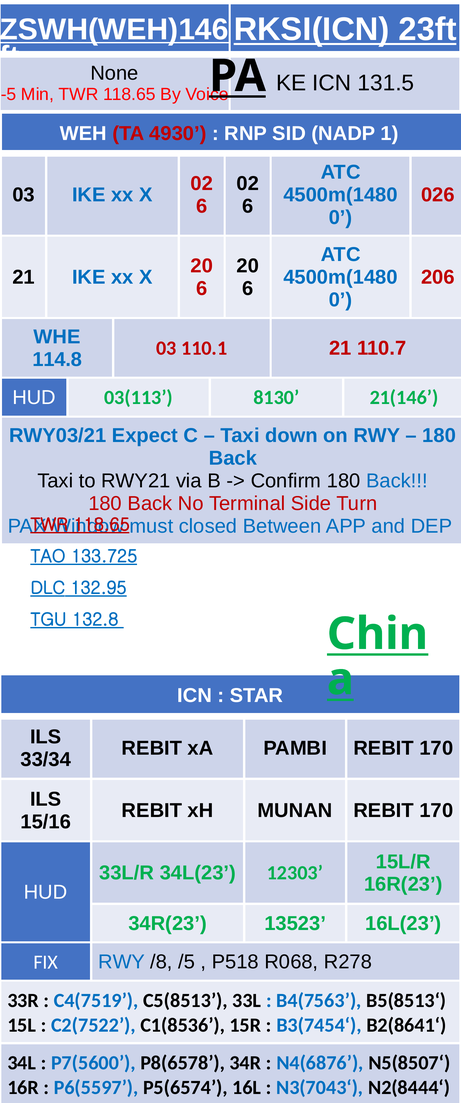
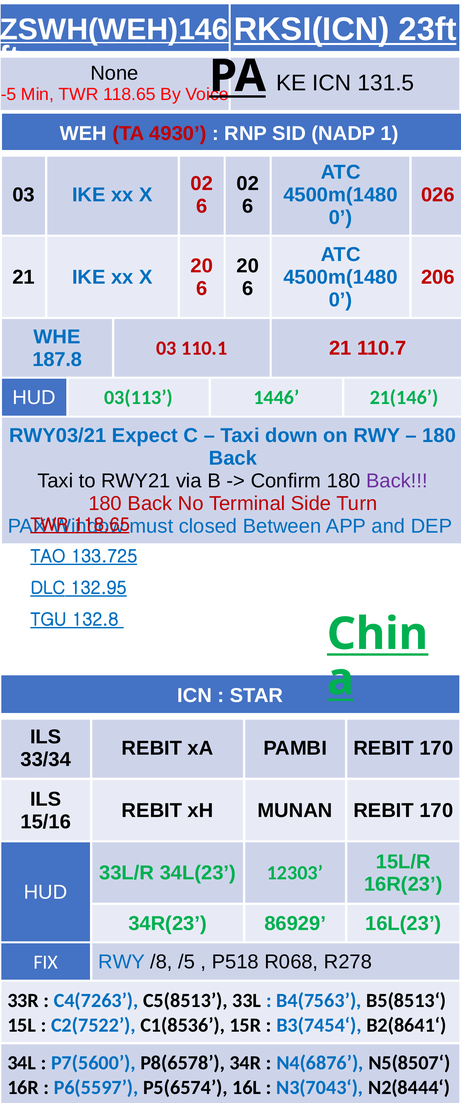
114.8: 114.8 -> 187.8
8130: 8130 -> 1446
Back at (397, 481) colour: blue -> purple
13523: 13523 -> 86929
C4(7519: C4(7519 -> C4(7263
